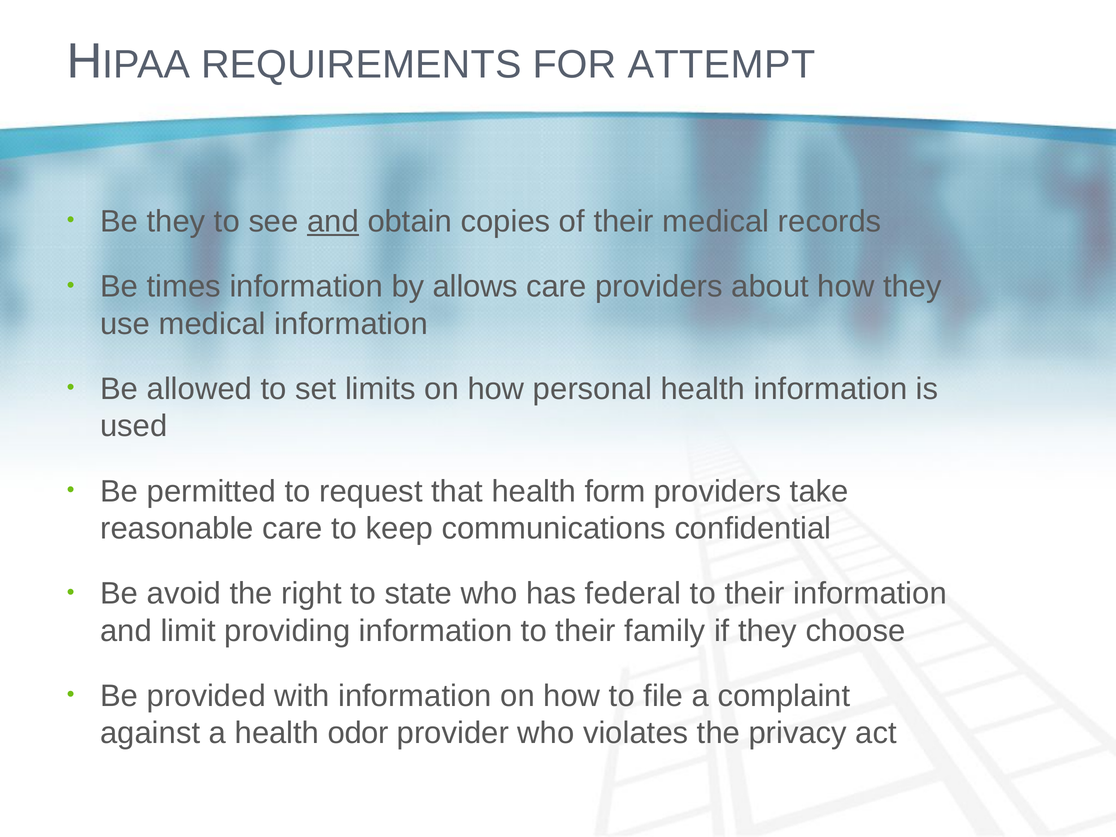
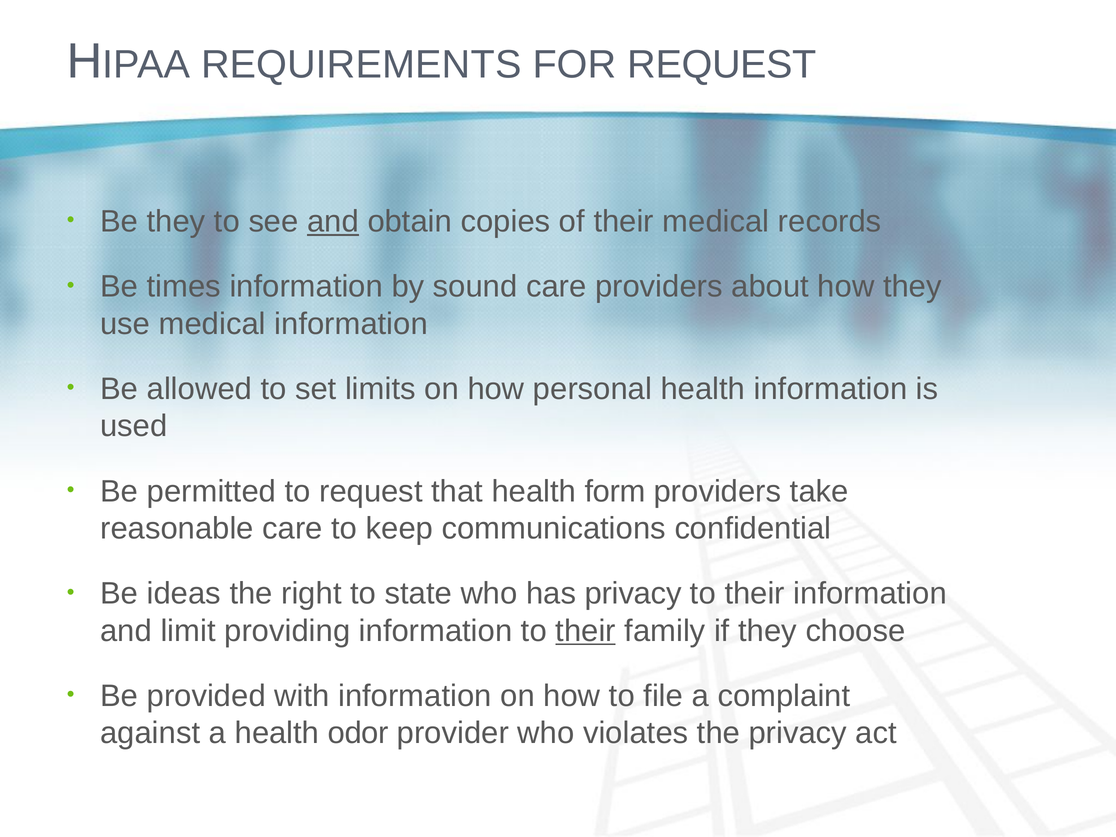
FOR ATTEMPT: ATTEMPT -> REQUEST
allows: allows -> sound
avoid: avoid -> ideas
has federal: federal -> privacy
their at (586, 631) underline: none -> present
